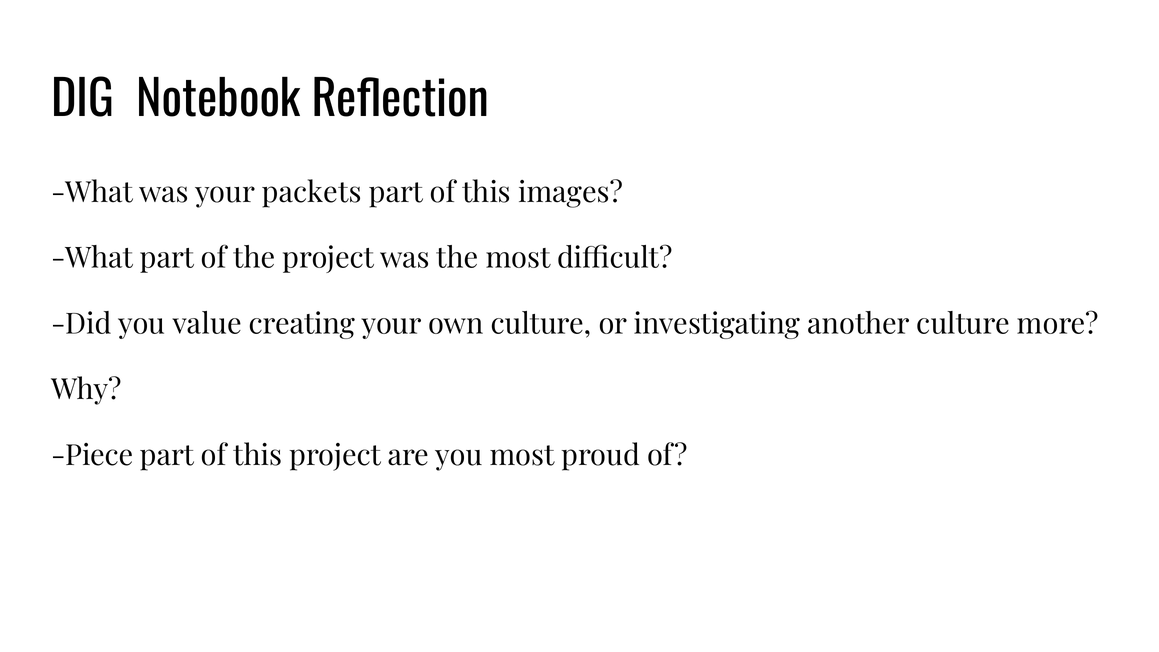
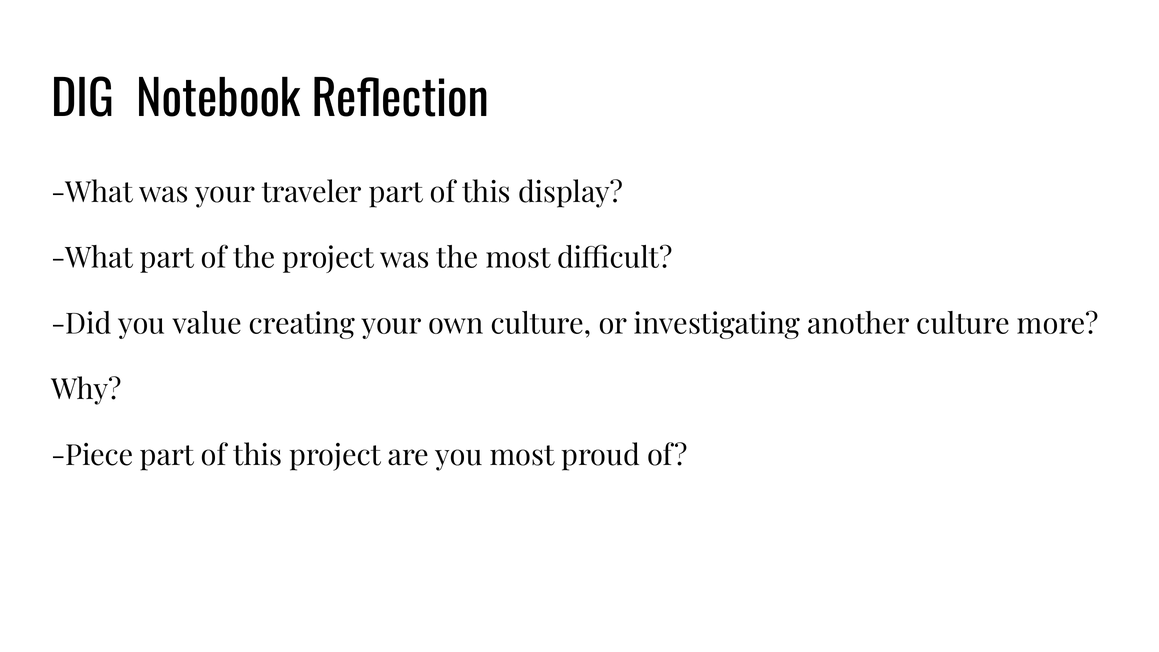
packets: packets -> traveler
images: images -> display
